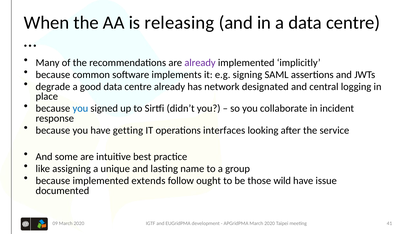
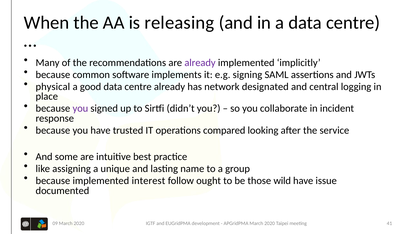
degrade: degrade -> physical
you at (80, 108) colour: blue -> purple
getting: getting -> trusted
interfaces: interfaces -> compared
extends: extends -> interest
